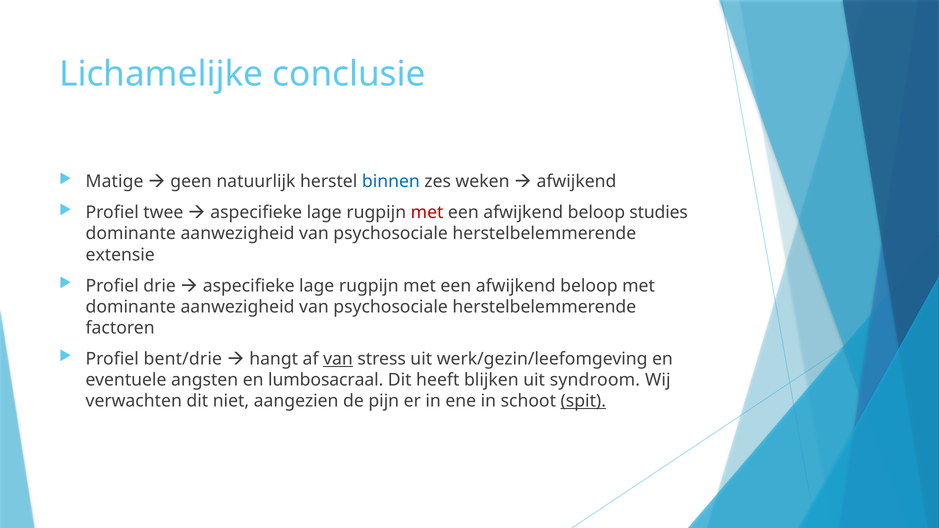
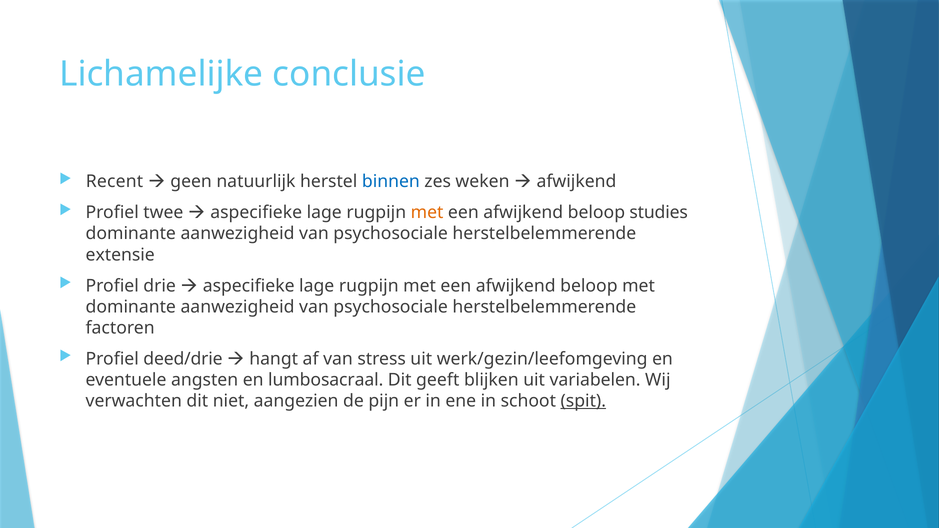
Matige: Matige -> Recent
met at (427, 213) colour: red -> orange
bent/drie: bent/drie -> deed/drie
van at (338, 359) underline: present -> none
heeft: heeft -> geeft
syndroom: syndroom -> variabelen
